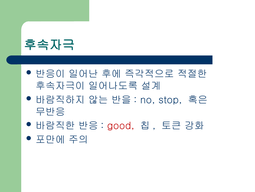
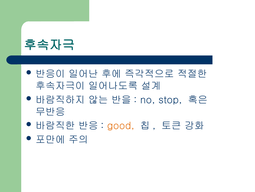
good colour: red -> orange
